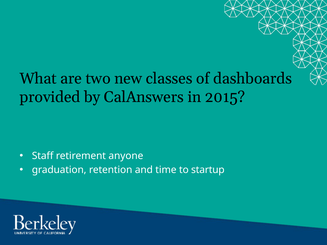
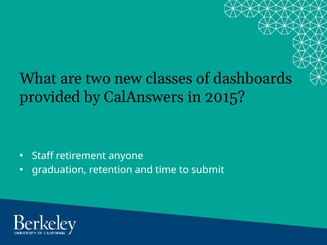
startup: startup -> submit
